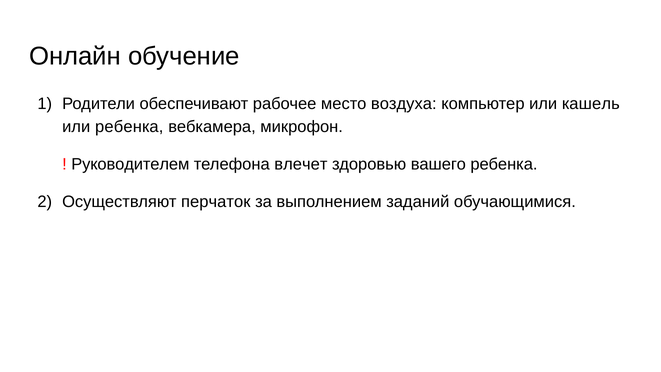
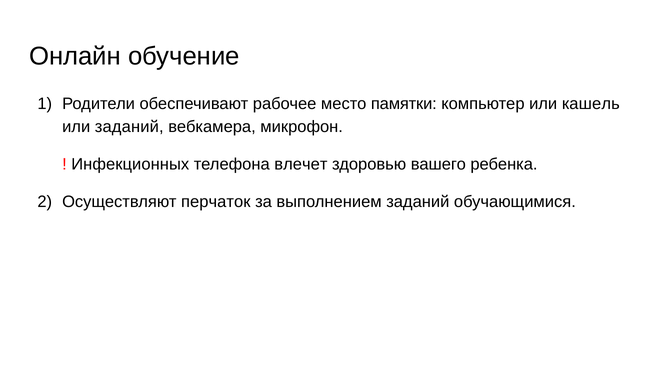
воздуха: воздуха -> памятки
или ребенка: ребенка -> заданий
Руководителем: Руководителем -> Инфекционных
